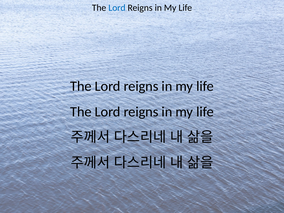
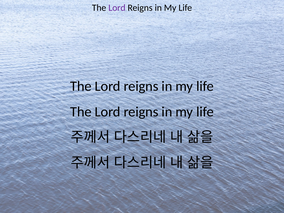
Lord at (117, 8) colour: blue -> purple
